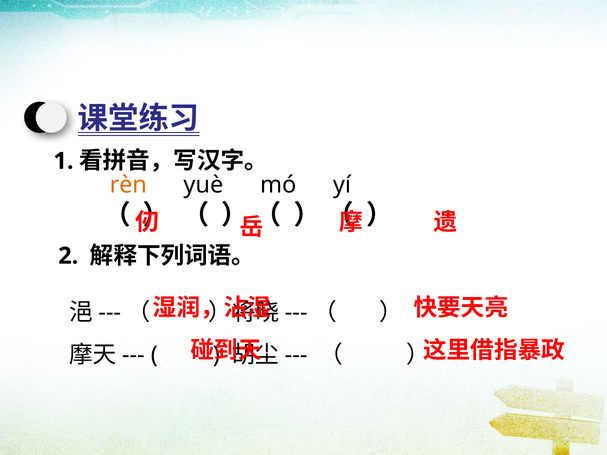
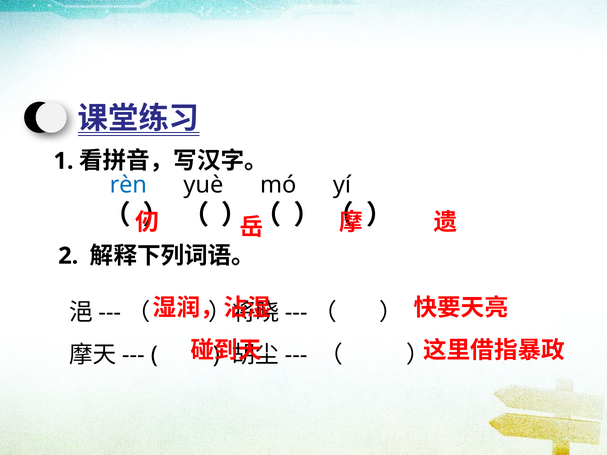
rèn colour: orange -> blue
